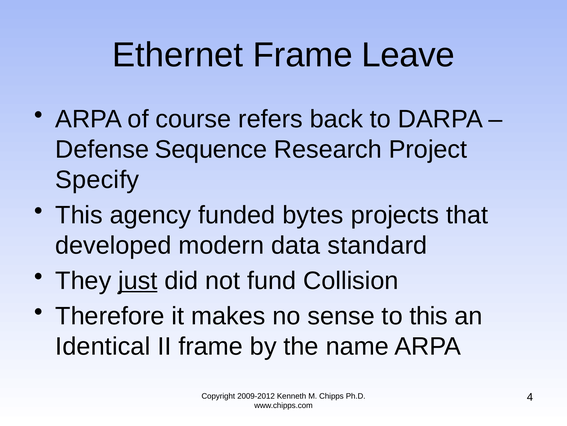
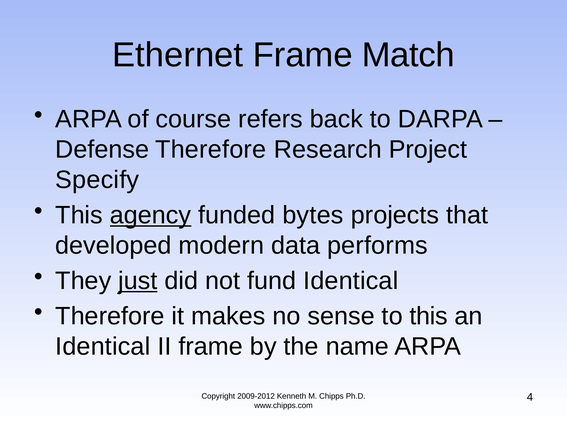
Leave: Leave -> Match
Defense Sequence: Sequence -> Therefore
agency underline: none -> present
standard: standard -> performs
fund Collision: Collision -> Identical
